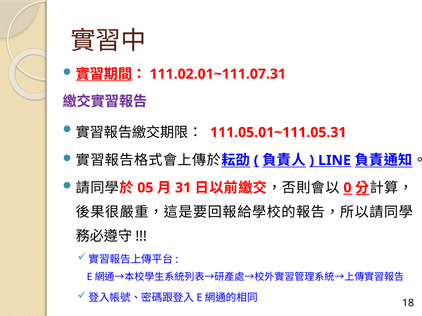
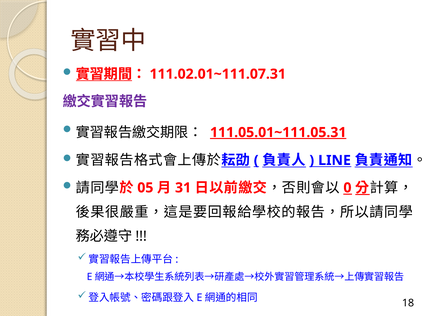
111.05.01~111.05.31 underline: none -> present
